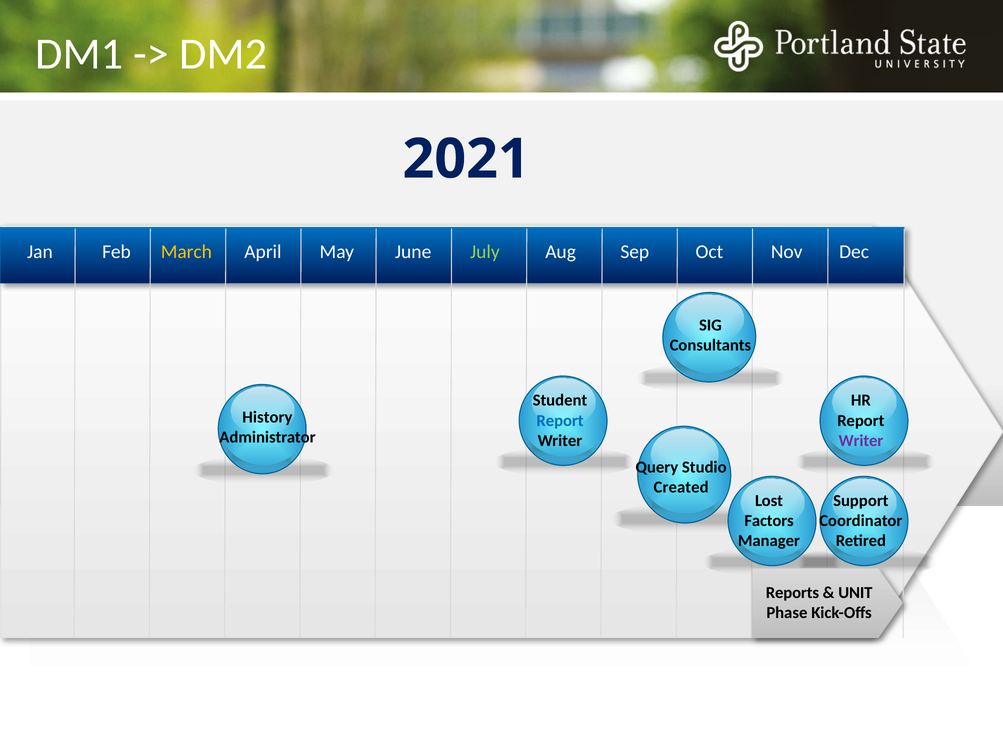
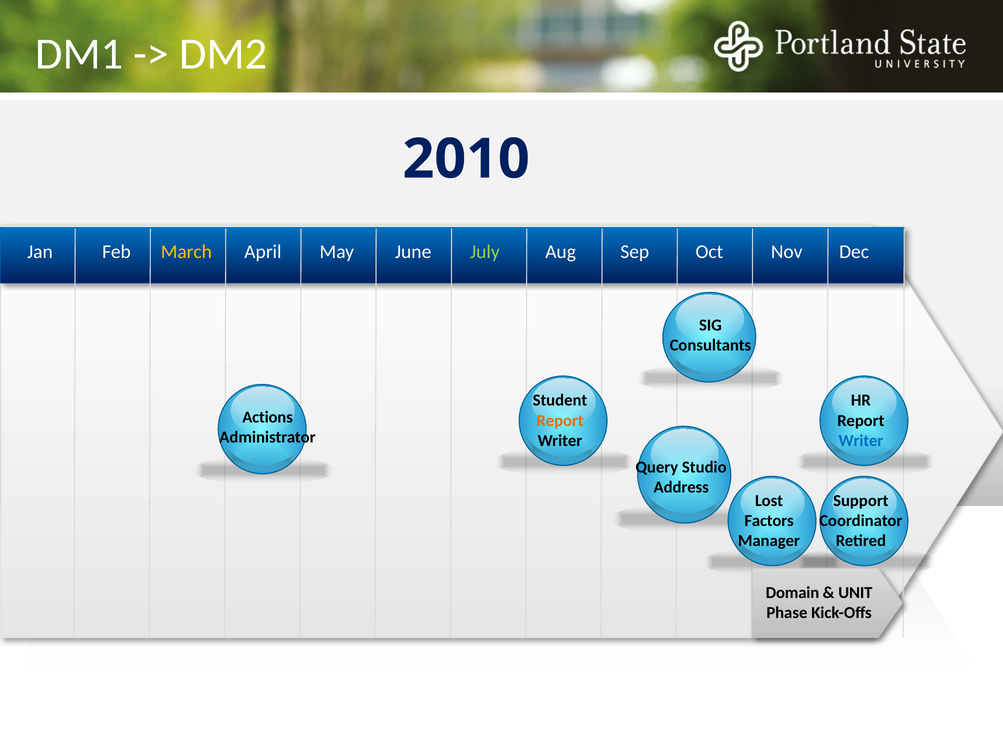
2021: 2021 -> 2010
History: History -> Actions
Report at (560, 421) colour: blue -> orange
Writer at (861, 441) colour: purple -> blue
Created: Created -> Address
Reports: Reports -> Domain
